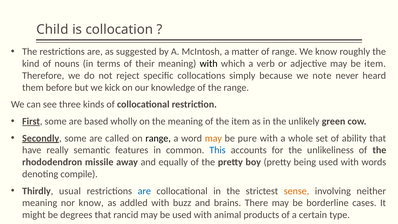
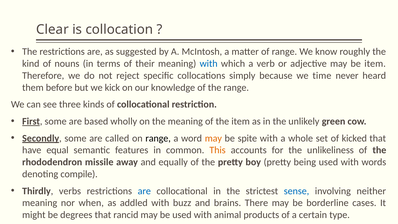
Child: Child -> Clear
with at (209, 64) colour: black -> blue
note: note -> time
pure: pure -> spite
ability: ability -> kicked
really: really -> equal
This colour: blue -> orange
usual: usual -> verbs
sense colour: orange -> blue
nor know: know -> when
